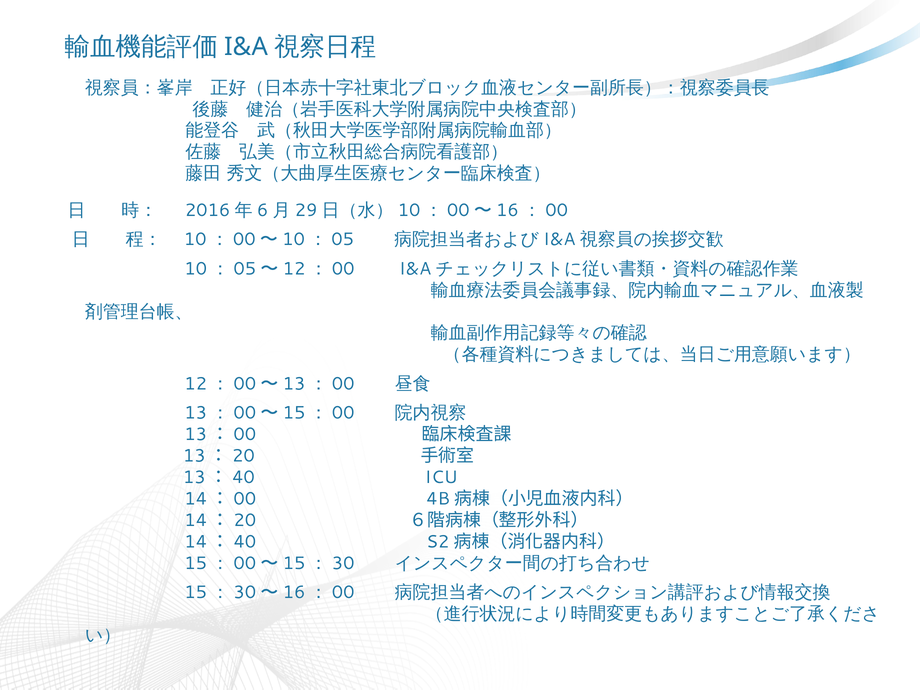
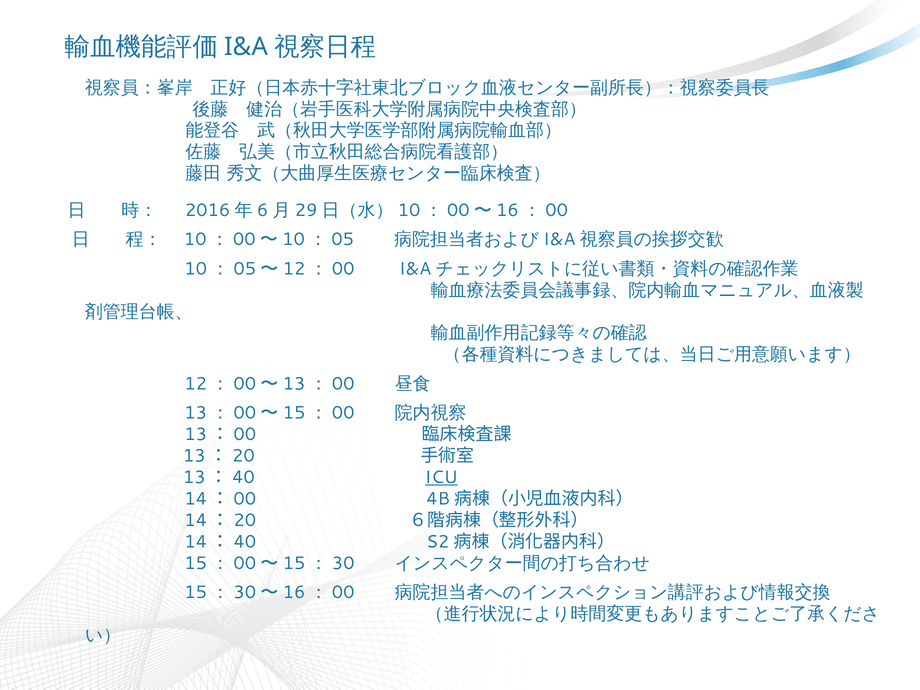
ICU underline: none -> present
